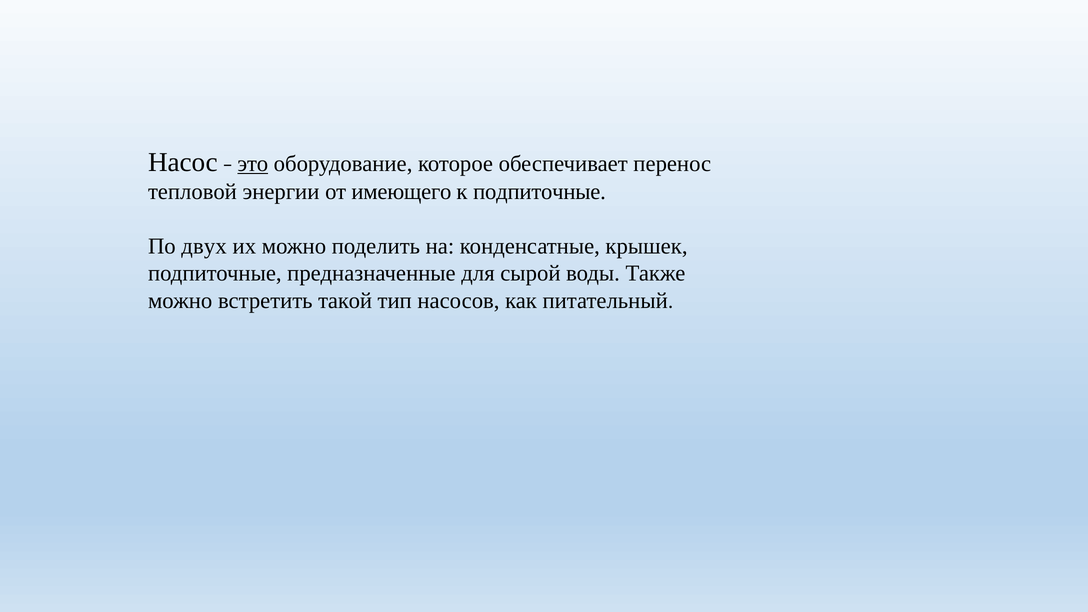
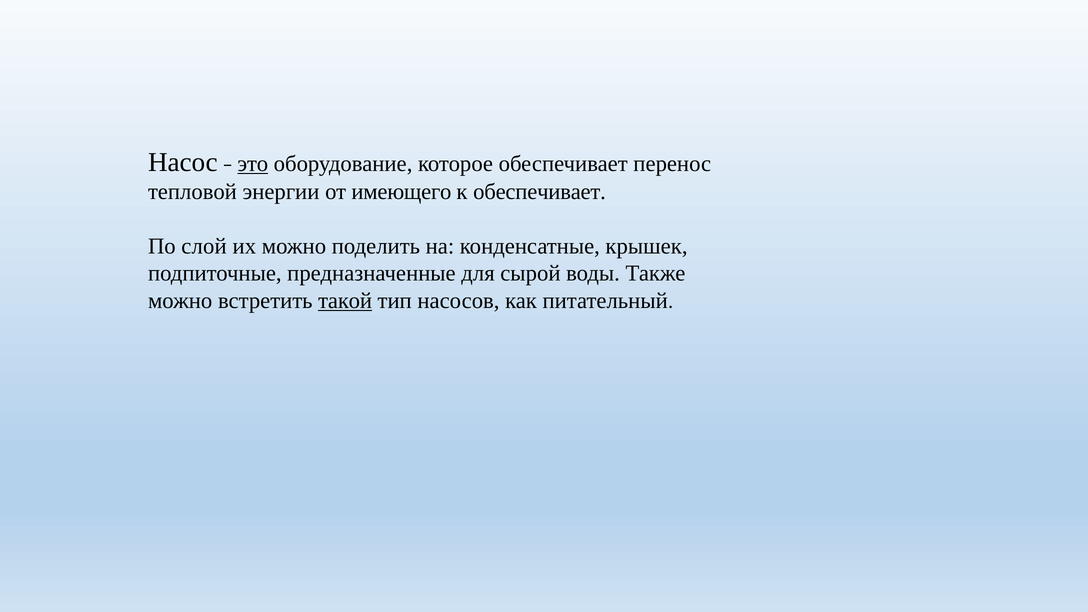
к подпиточные: подпиточные -> обеспечивает
двух: двух -> слой
такой underline: none -> present
